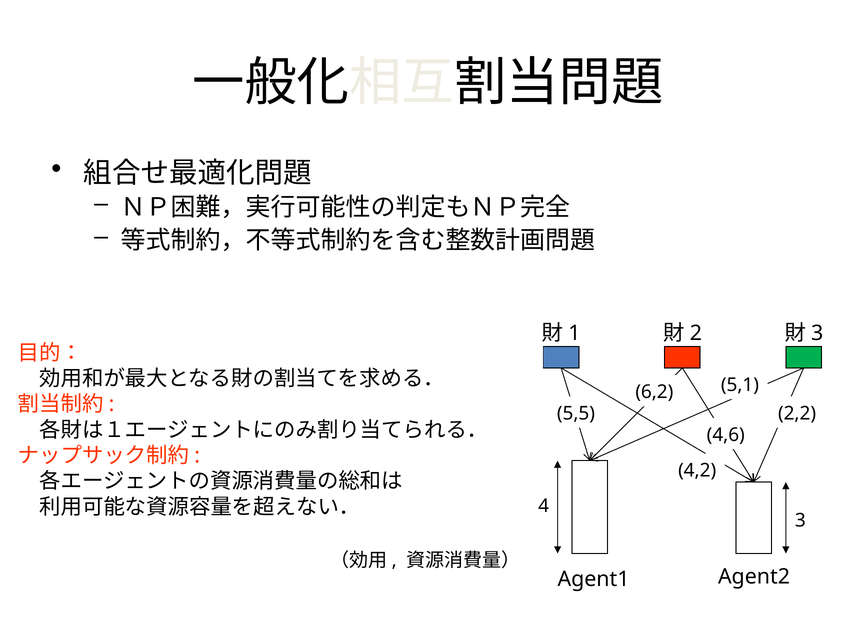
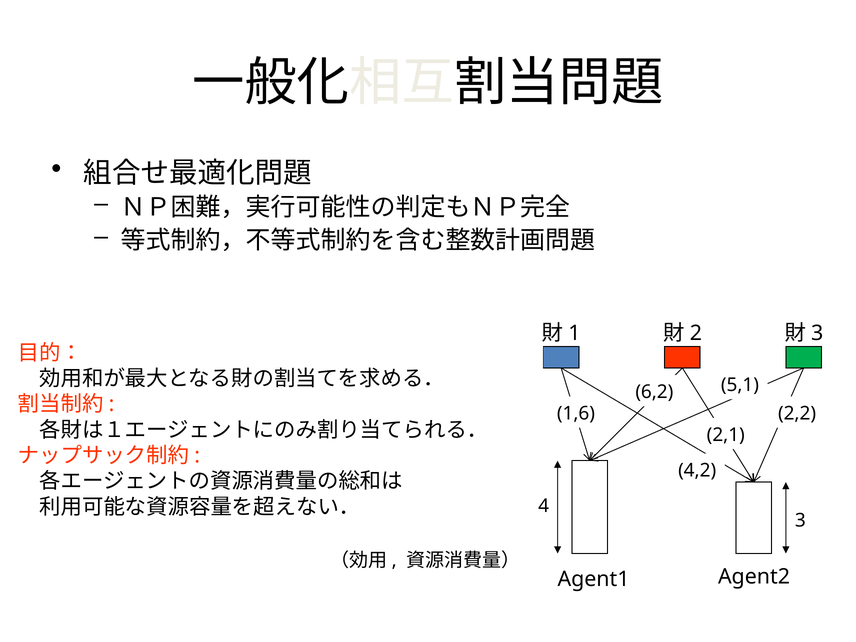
5,5: 5,5 -> 1,6
4,6: 4,6 -> 2,1
